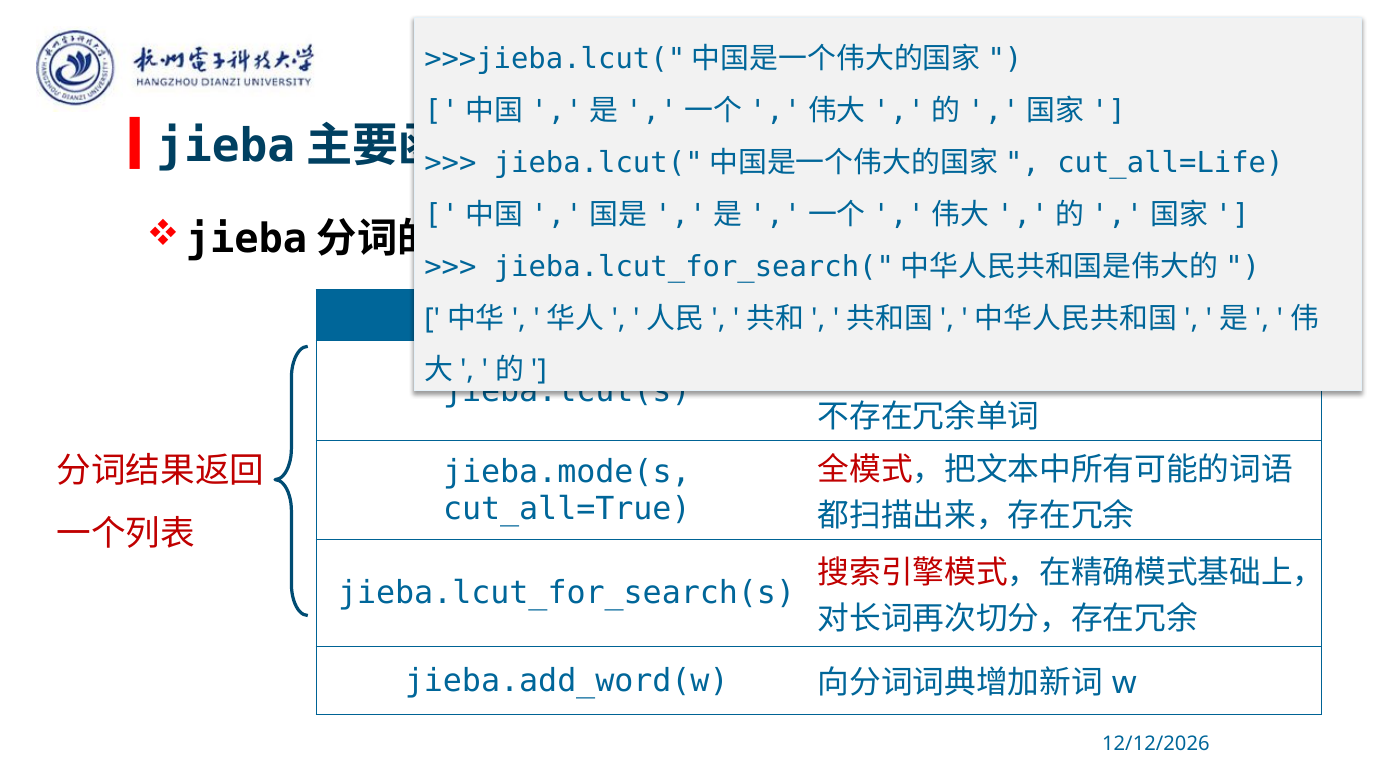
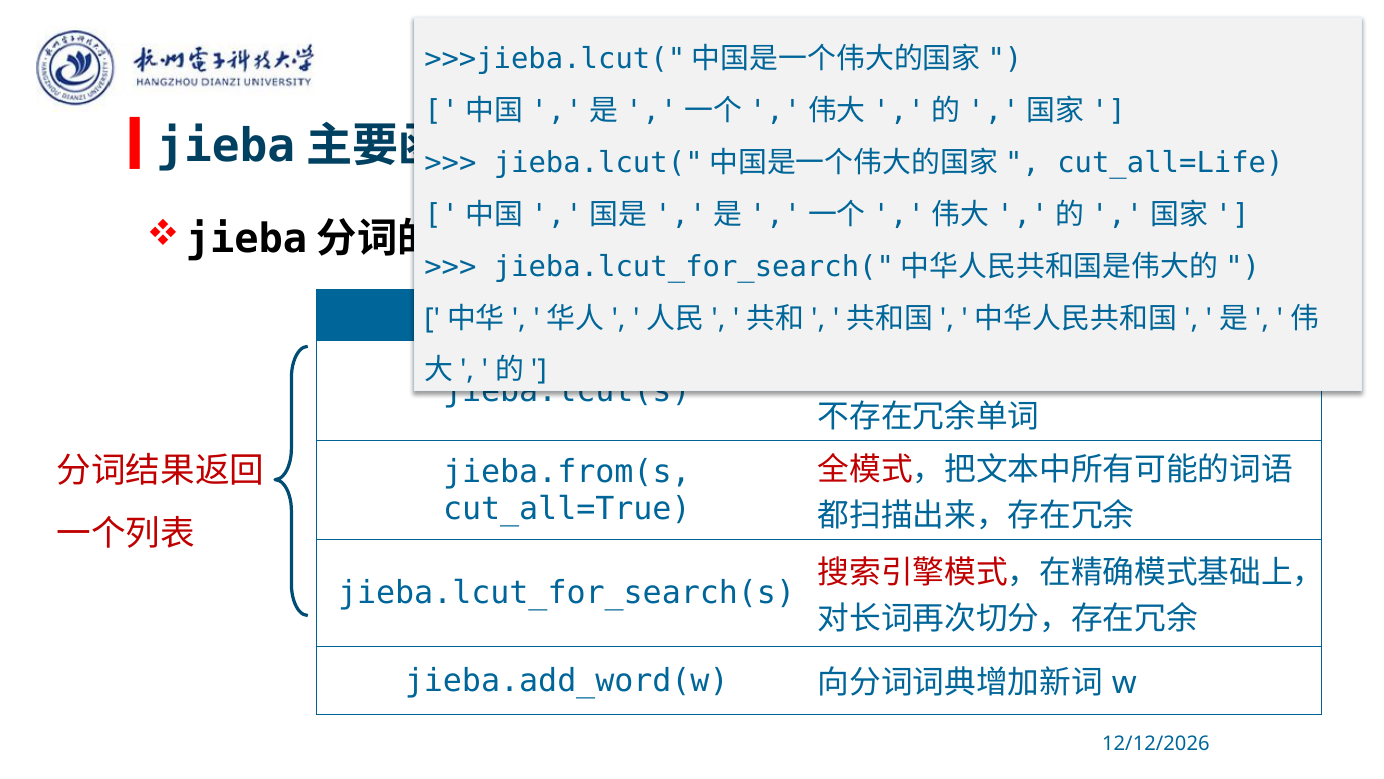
jieba.mode(s: jieba.mode(s -> jieba.from(s
